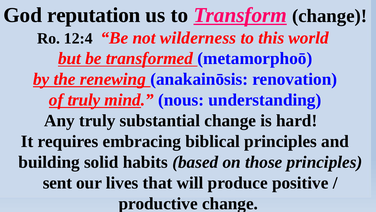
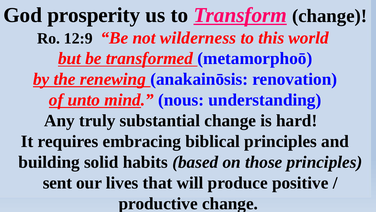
reputation: reputation -> prosperity
12:4: 12:4 -> 12:9
of truly: truly -> unto
